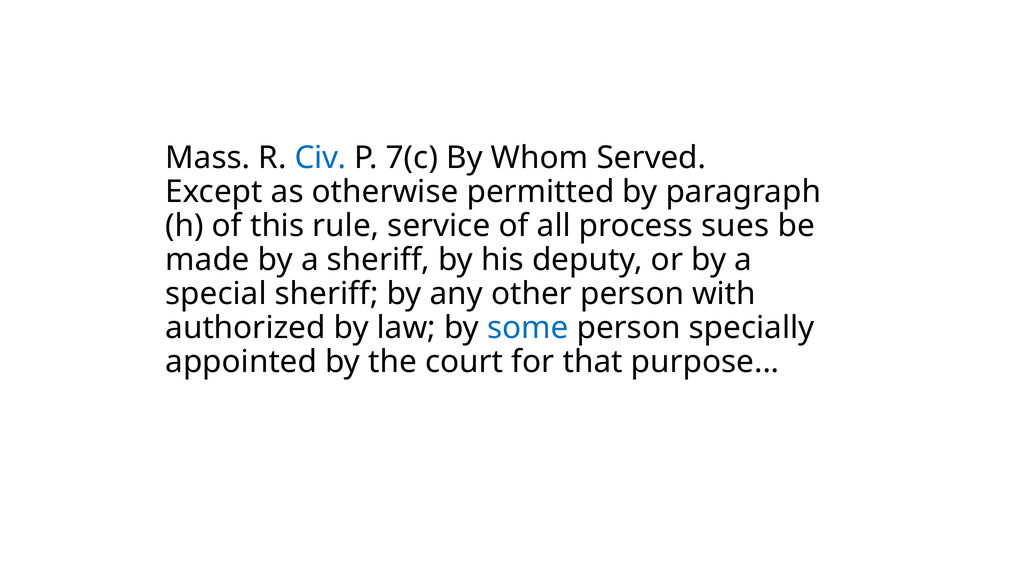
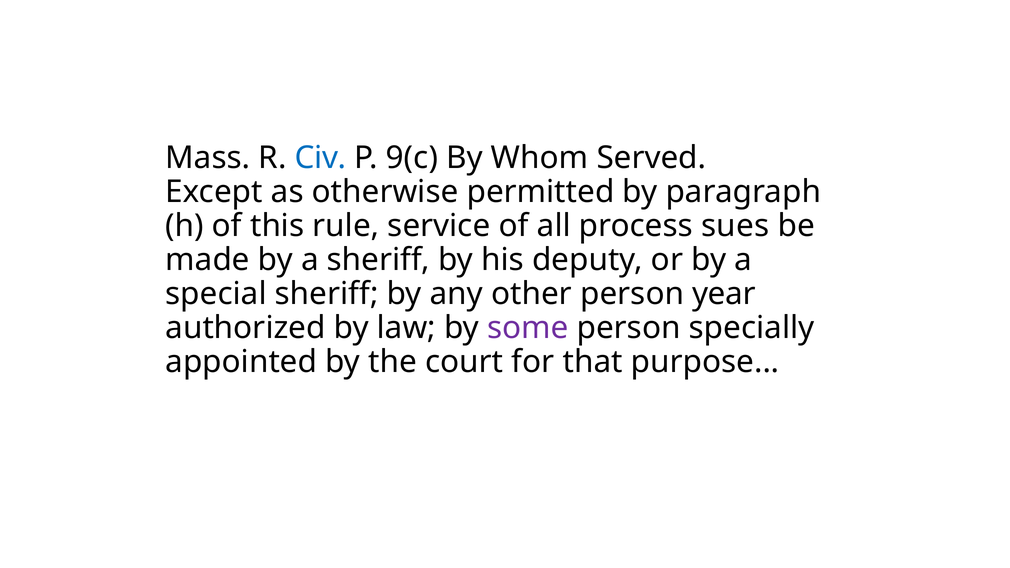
7(c: 7(c -> 9(c
with: with -> year
some colour: blue -> purple
